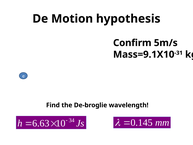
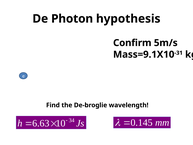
Motion: Motion -> Photon
